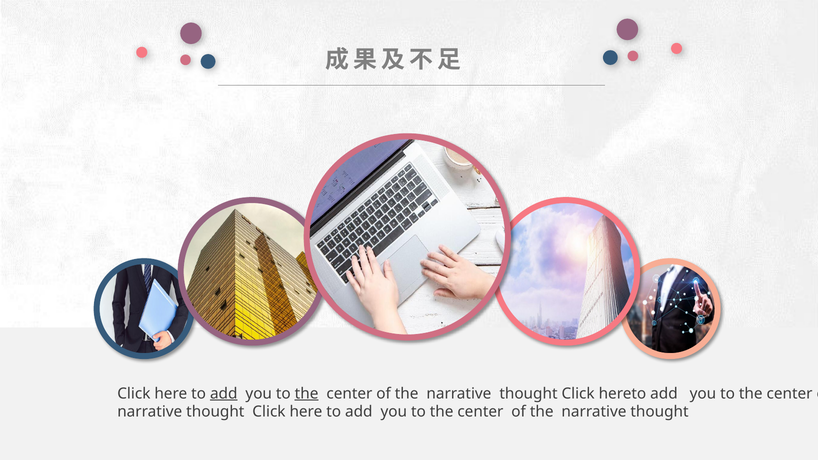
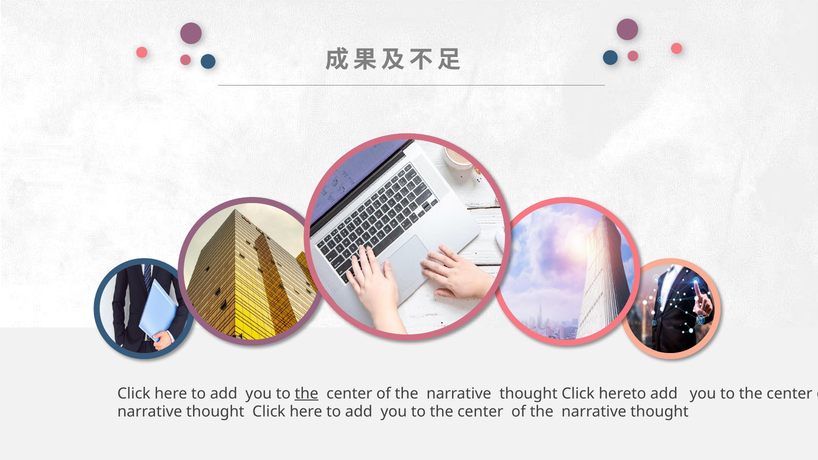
add at (224, 394) underline: present -> none
